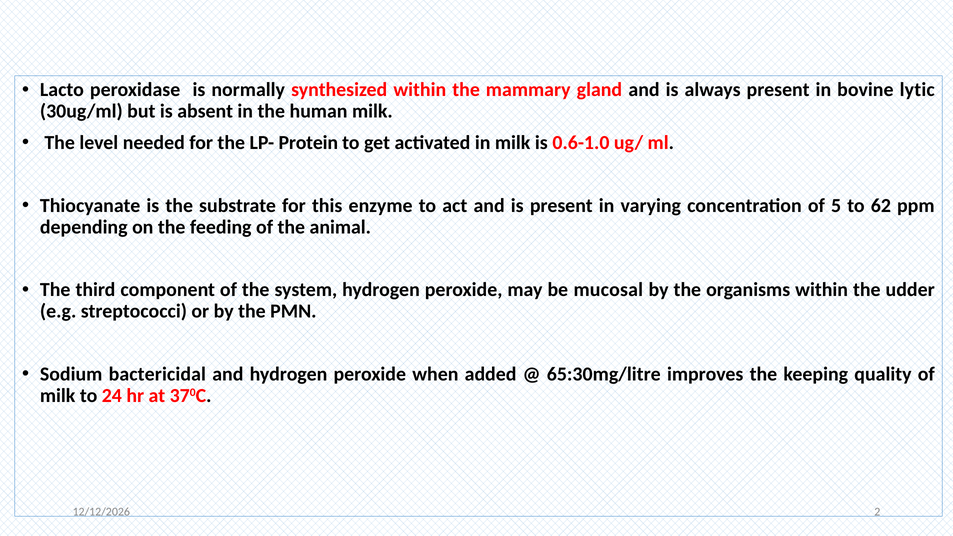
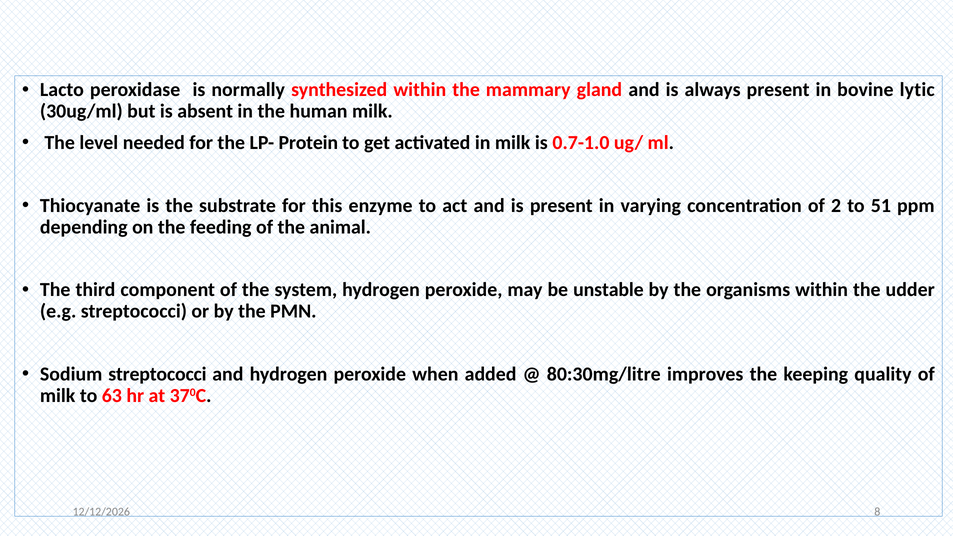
0.6-1.0: 0.6-1.0 -> 0.7-1.0
5: 5 -> 2
62: 62 -> 51
mucosal: mucosal -> unstable
Sodium bactericidal: bactericidal -> streptococci
65:30mg/litre: 65:30mg/litre -> 80:30mg/litre
24: 24 -> 63
2: 2 -> 8
